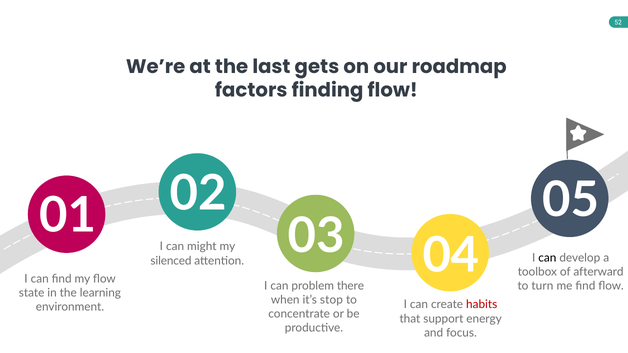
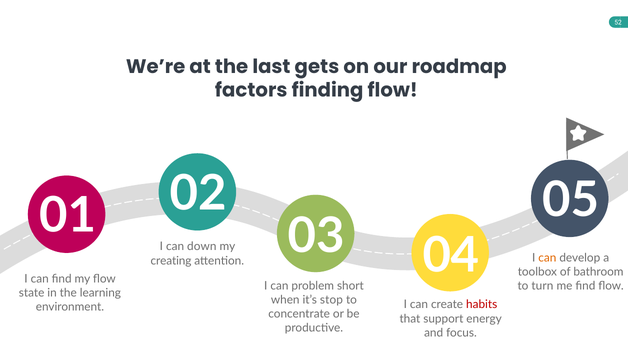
might: might -> down
can at (547, 258) colour: black -> orange
silenced: silenced -> creating
afterward: afterward -> bathroom
there: there -> short
